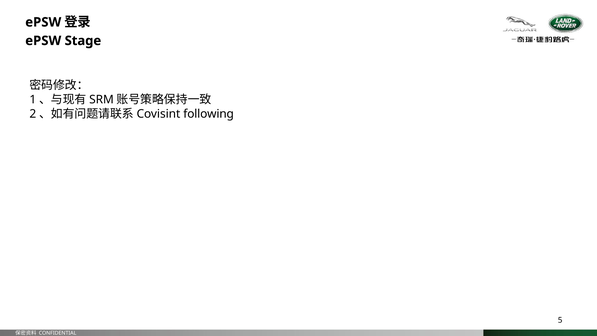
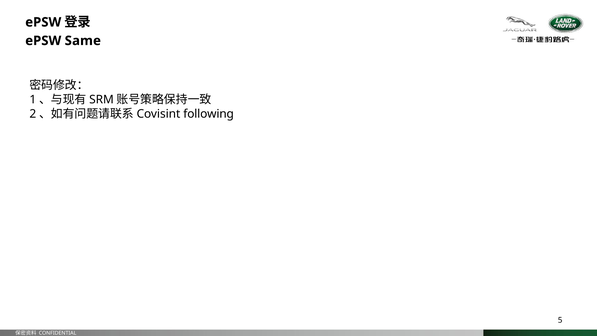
Stage: Stage -> Same
